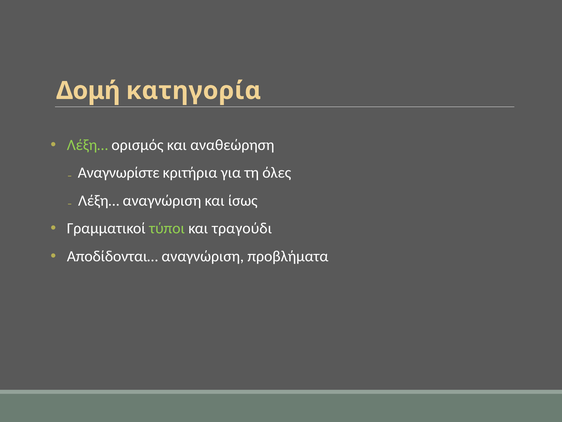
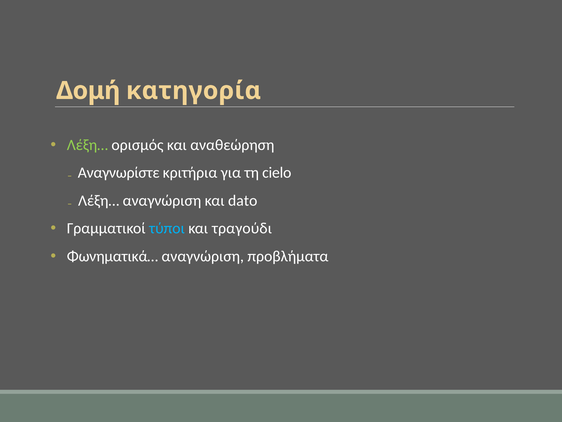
όλες: όλες -> cielo
ίσως: ίσως -> dato
τύποι colour: light green -> light blue
Αποδίδονται…: Αποδίδονται… -> Φωνηματικά…
